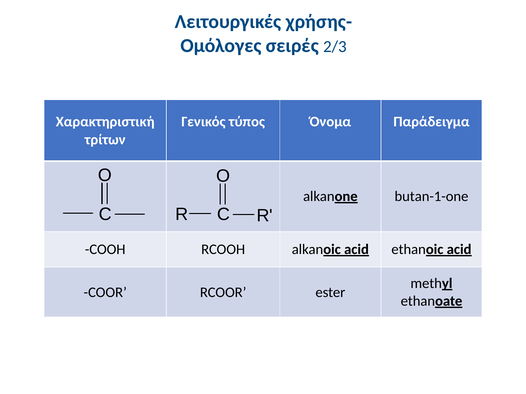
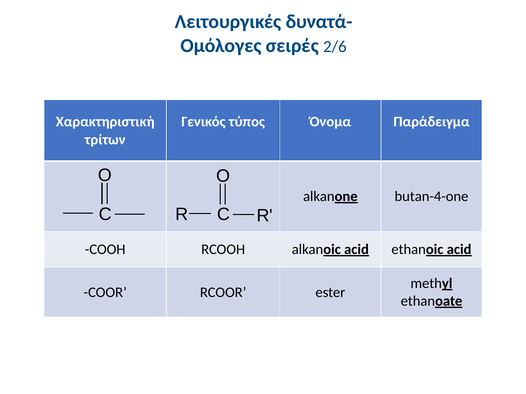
χρήσης-: χρήσης- -> δυνατά-
2/3: 2/3 -> 2/6
butan-1-one: butan-1-one -> butan-4-one
